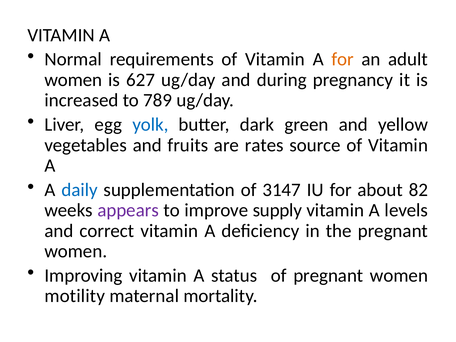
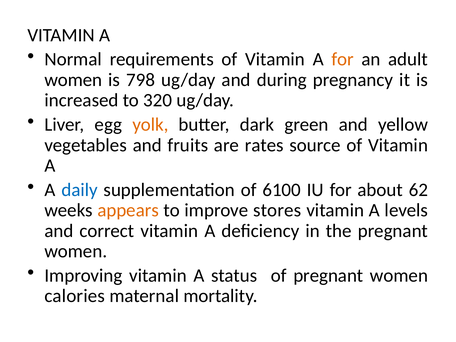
627: 627 -> 798
789: 789 -> 320
yolk colour: blue -> orange
3147: 3147 -> 6100
82: 82 -> 62
appears colour: purple -> orange
supply: supply -> stores
motility: motility -> calories
